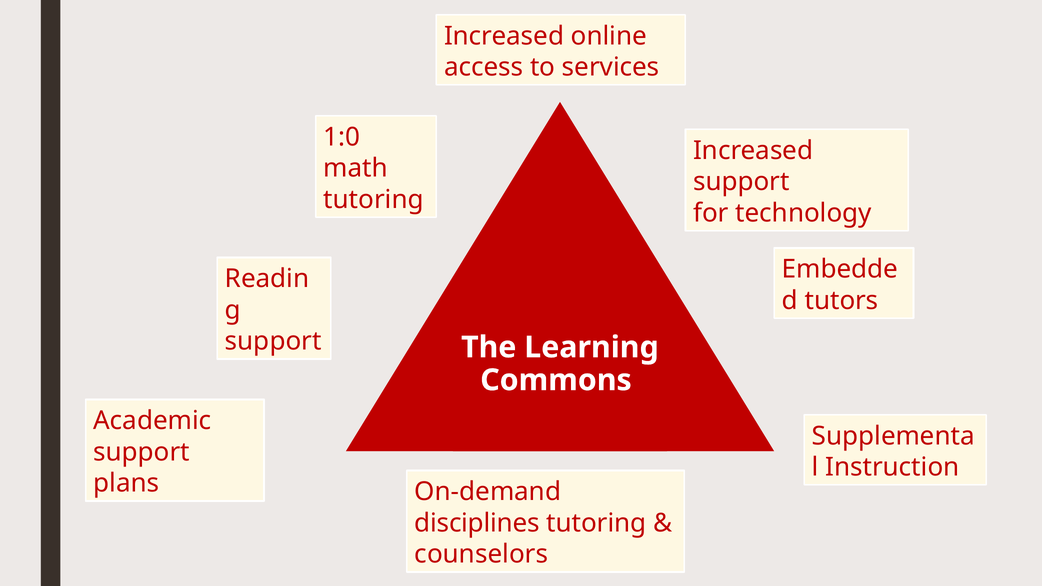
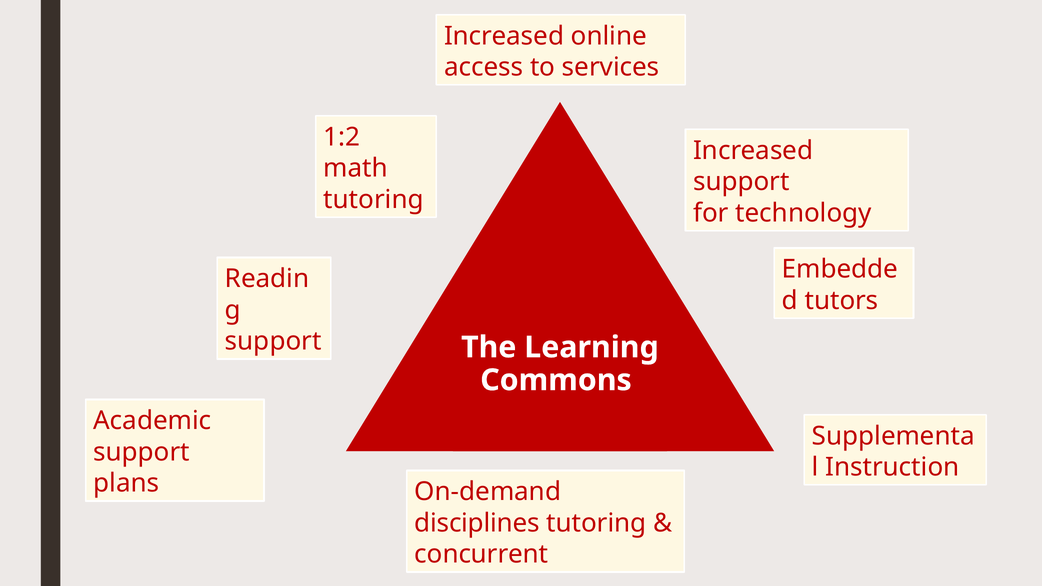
1:0: 1:0 -> 1:2
counselors: counselors -> concurrent
